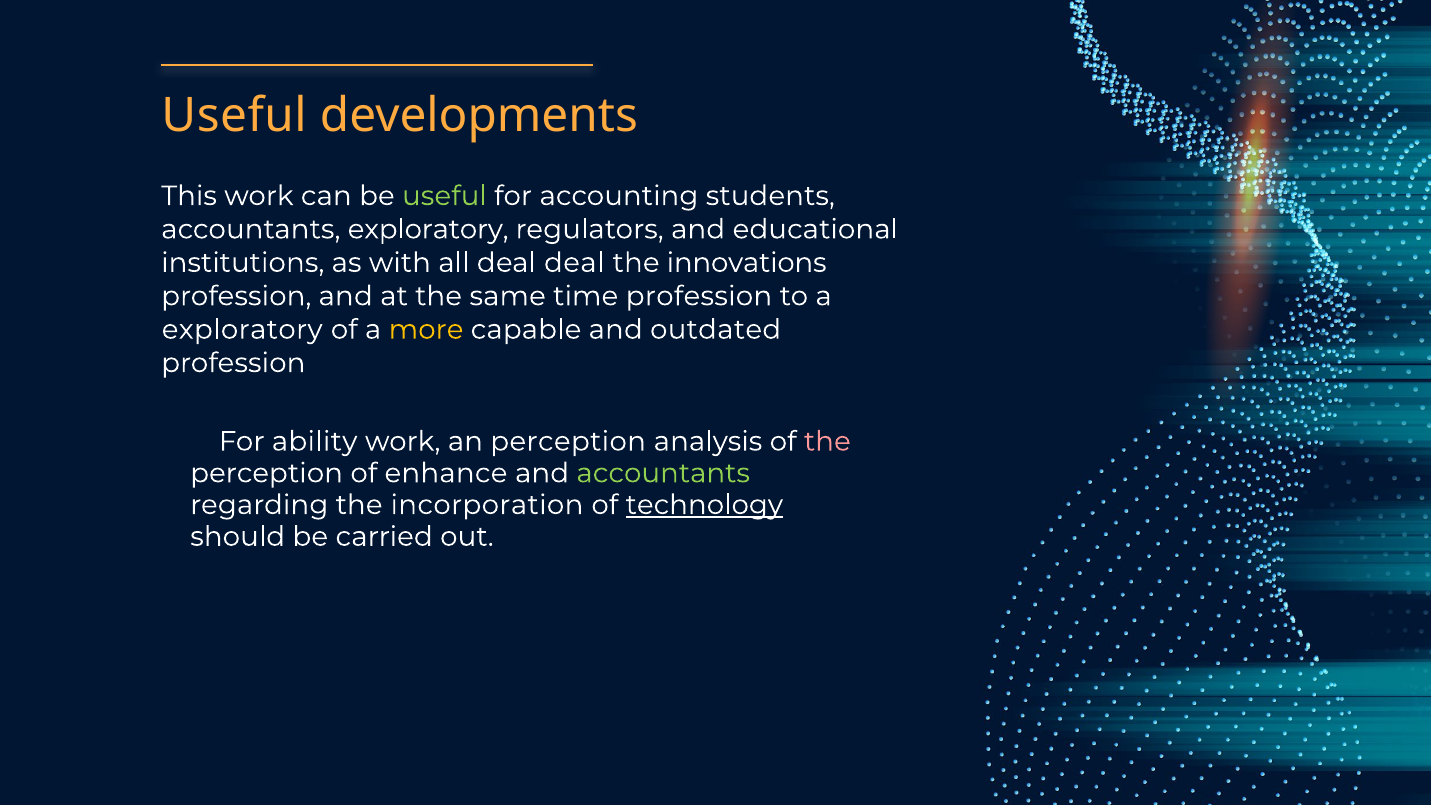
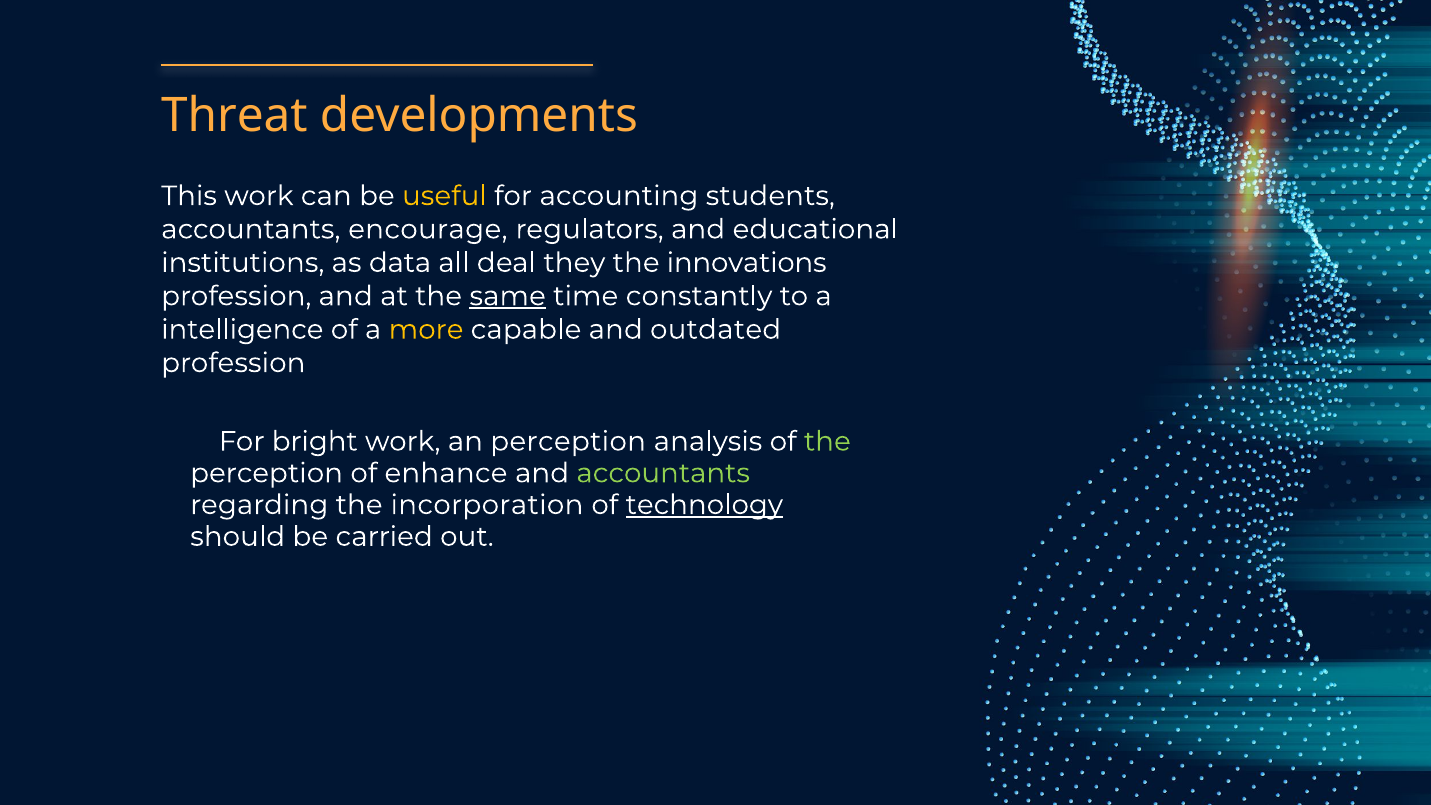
Useful at (234, 116): Useful -> Threat
useful at (444, 196) colour: light green -> yellow
accountants exploratory: exploratory -> encourage
with: with -> data
deal deal: deal -> they
same underline: none -> present
time profession: profession -> constantly
exploratory at (242, 330): exploratory -> intelligence
ability: ability -> bright
the at (827, 441) colour: pink -> light green
